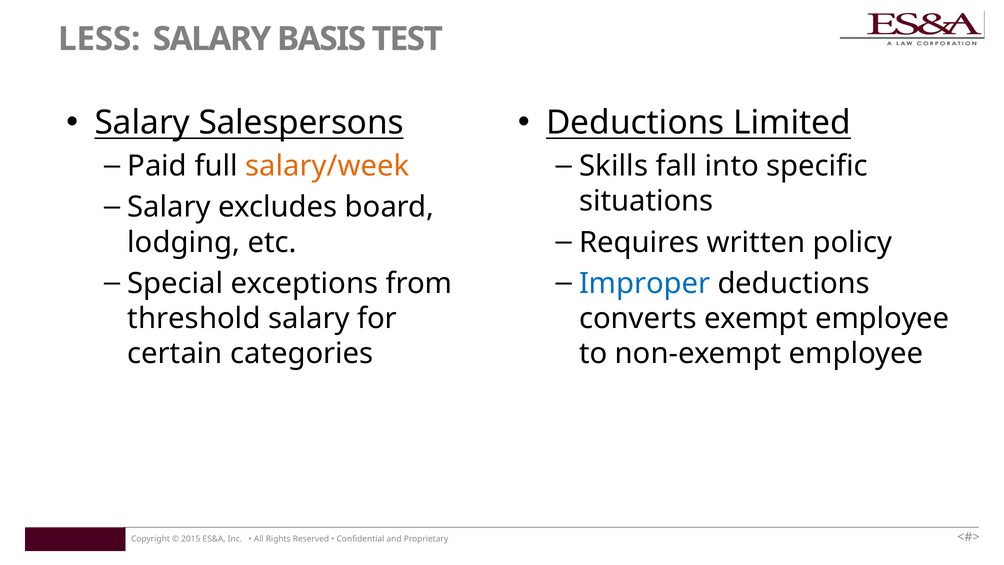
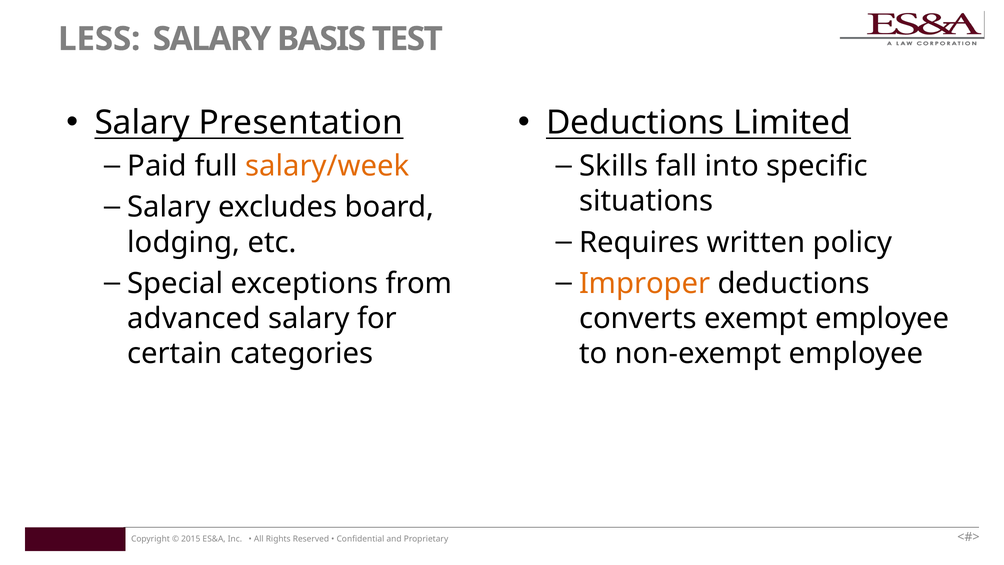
Salespersons: Salespersons -> Presentation
Improper colour: blue -> orange
threshold: threshold -> advanced
